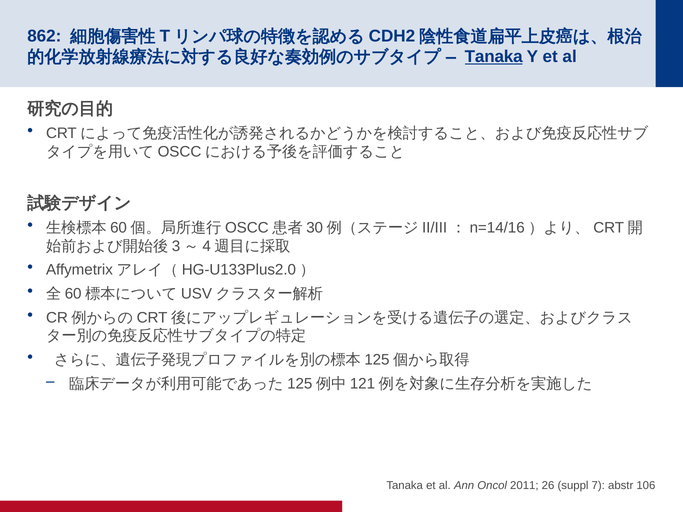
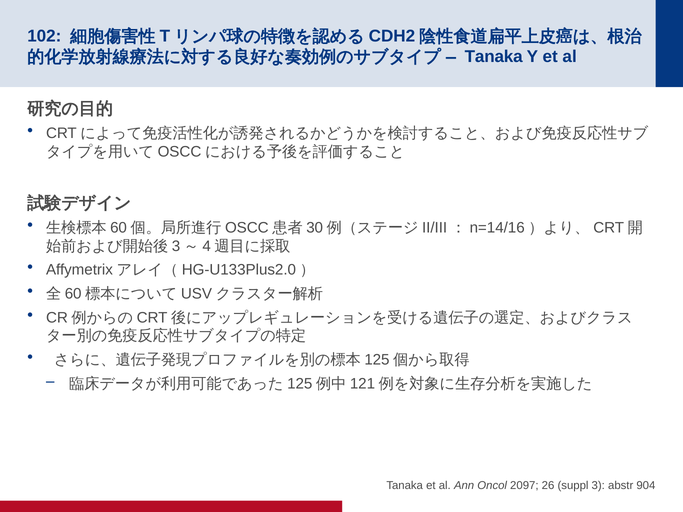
862: 862 -> 102
Tanaka at (494, 57) underline: present -> none
2011: 2011 -> 2097
7: 7 -> 3
106: 106 -> 904
